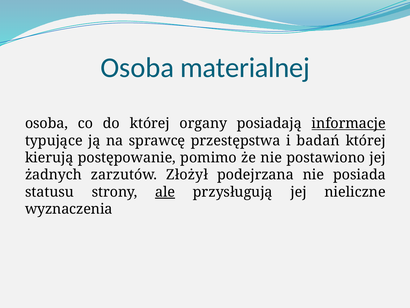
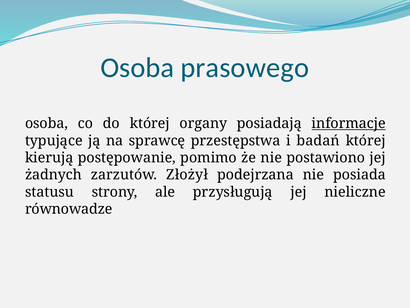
materialnej: materialnej -> prasowego
ale underline: present -> none
wyznaczenia: wyznaczenia -> równowadze
